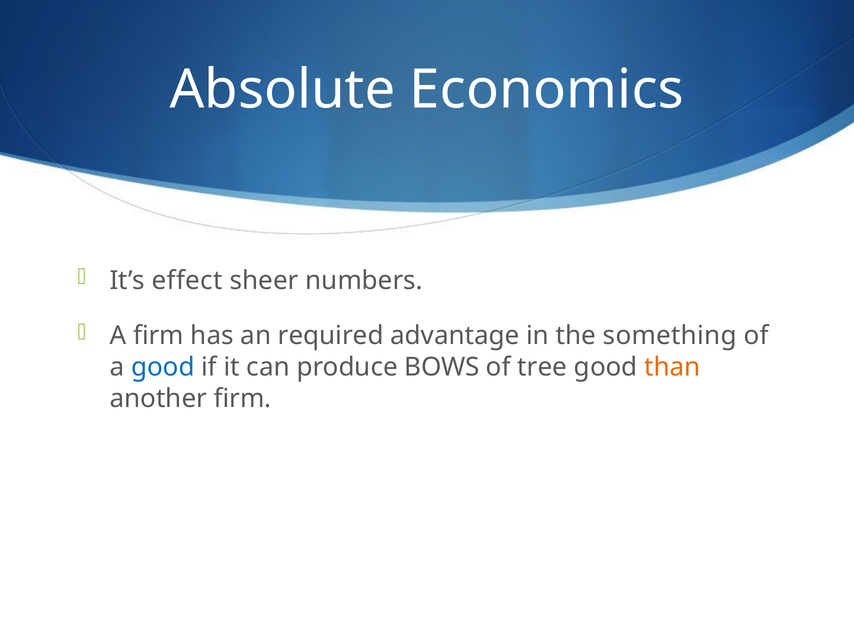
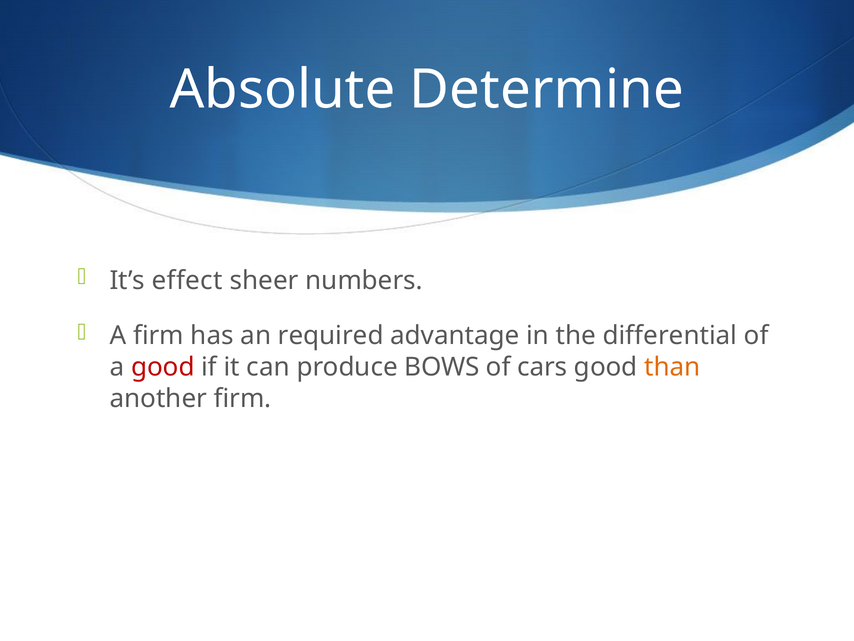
Economics: Economics -> Determine
something: something -> differential
good at (163, 367) colour: blue -> red
tree: tree -> cars
